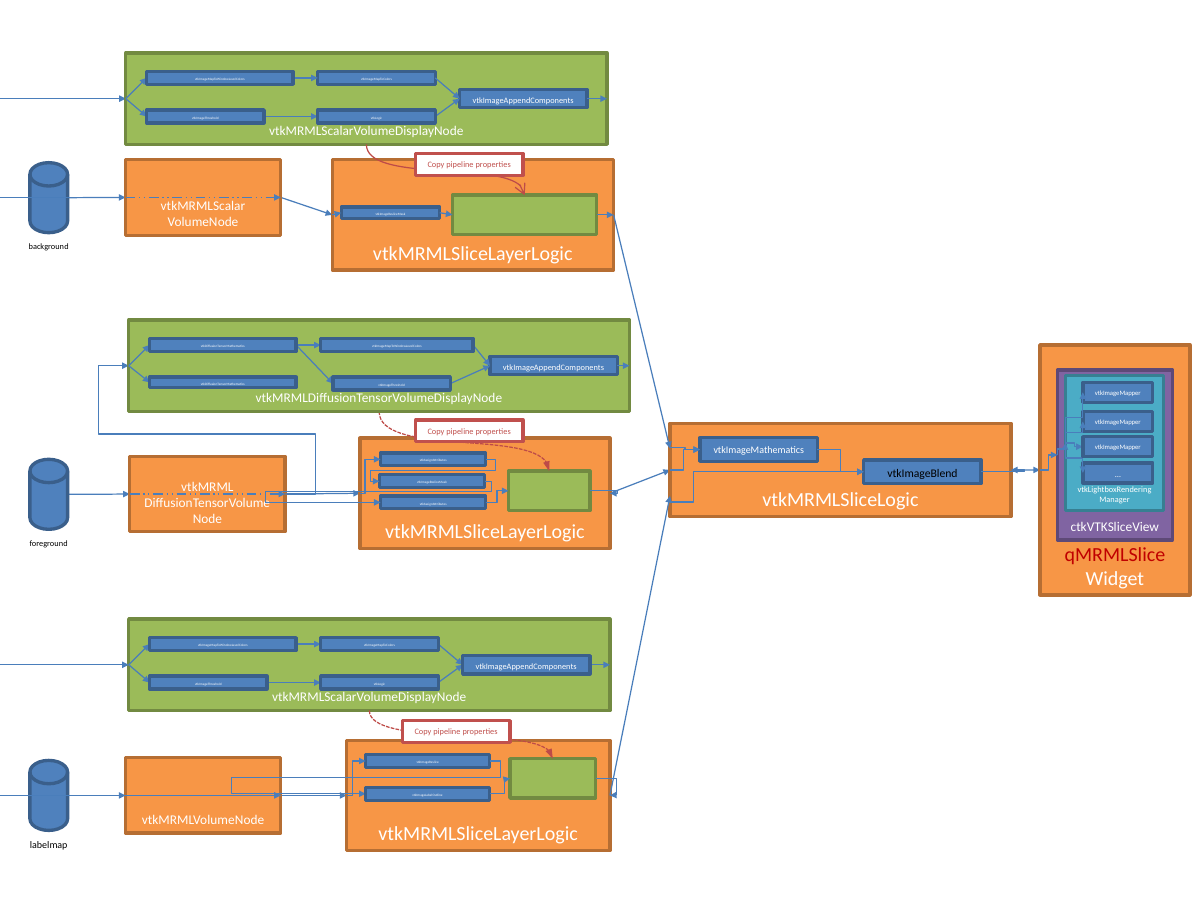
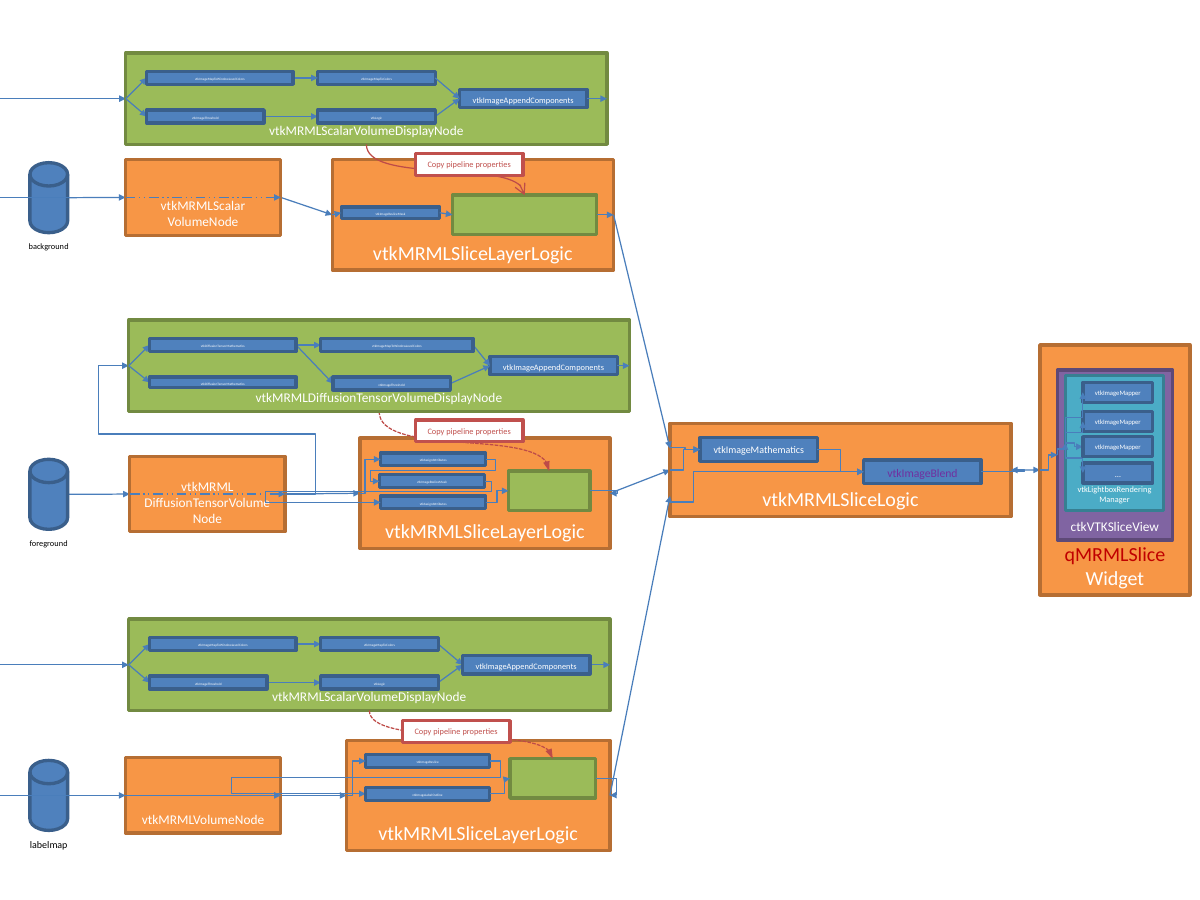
vtkImageBlend colour: black -> purple
